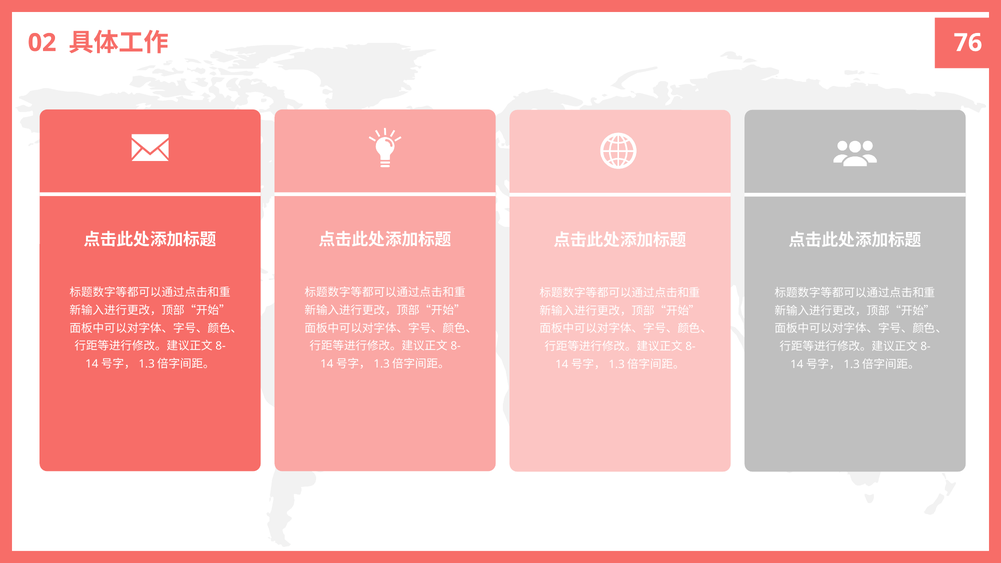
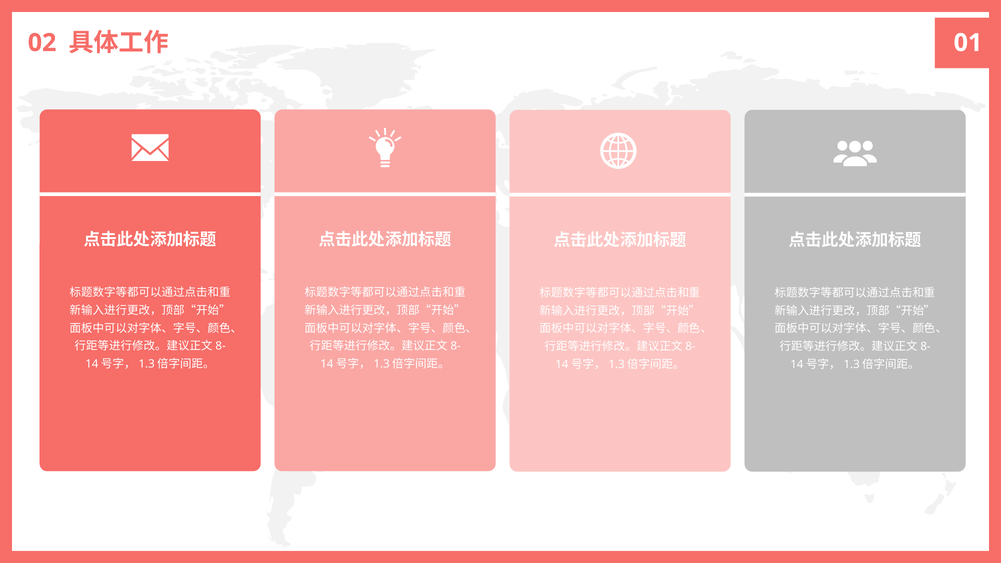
76: 76 -> 01
